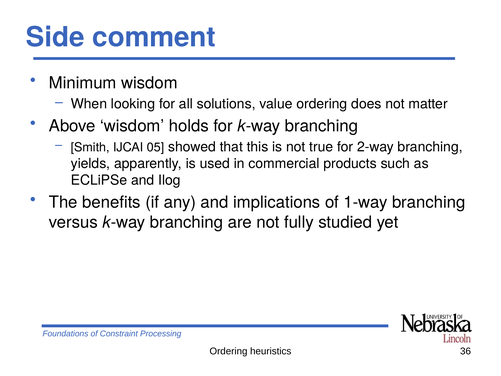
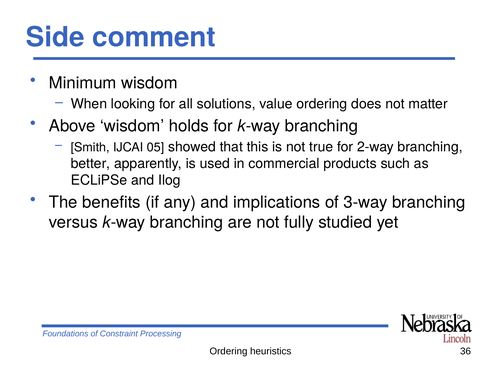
yields: yields -> better
1-way: 1-way -> 3-way
